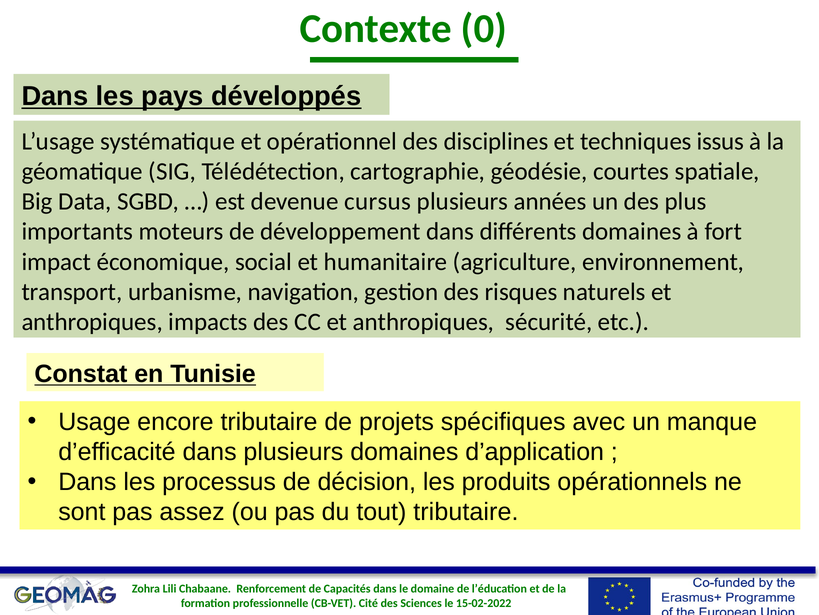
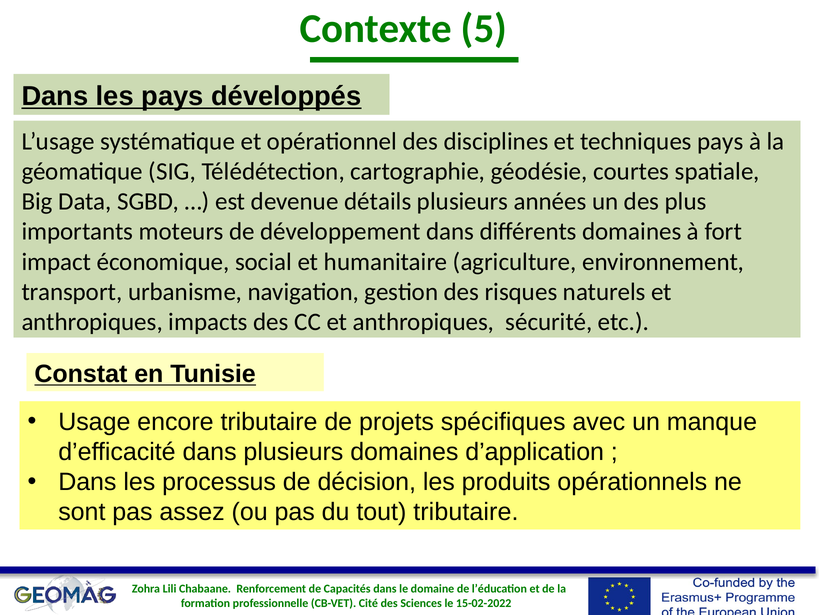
0: 0 -> 5
techniques issus: issus -> pays
cursus: cursus -> détails
